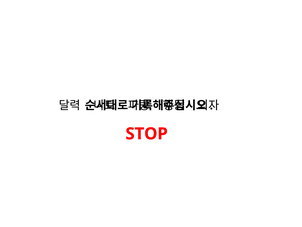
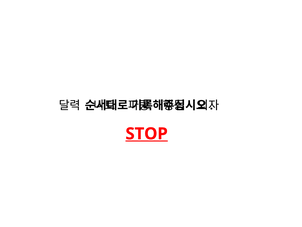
STOP underline: none -> present
